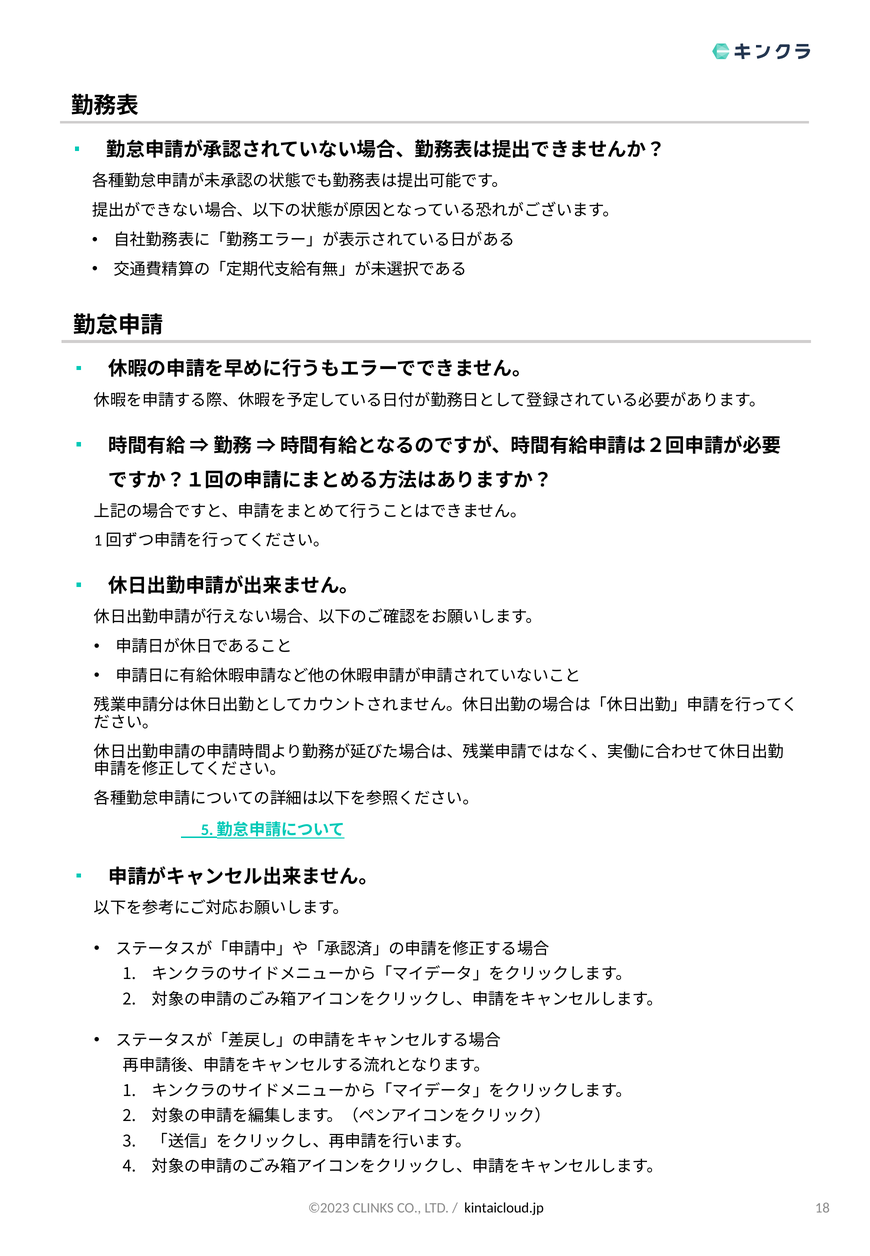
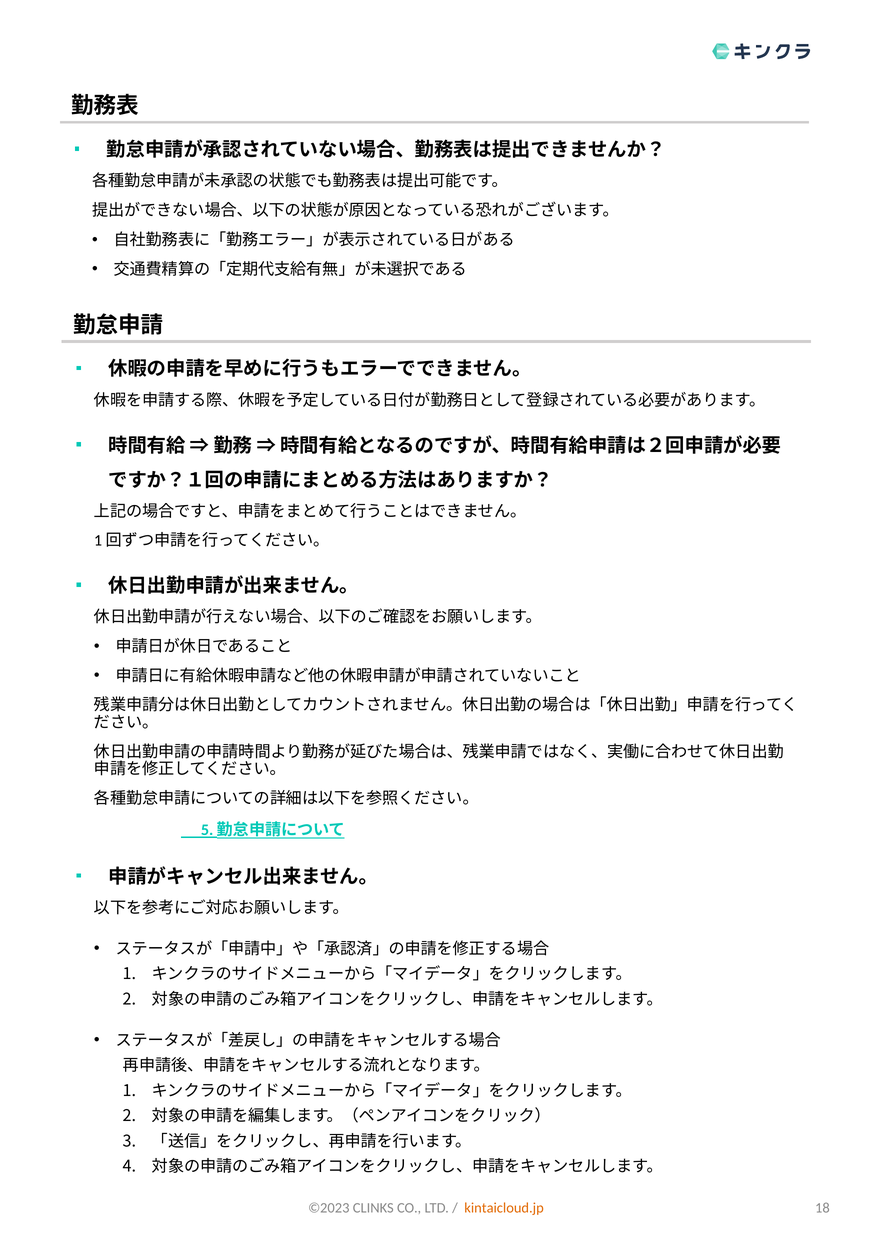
kintaicloud.jp colour: black -> orange
